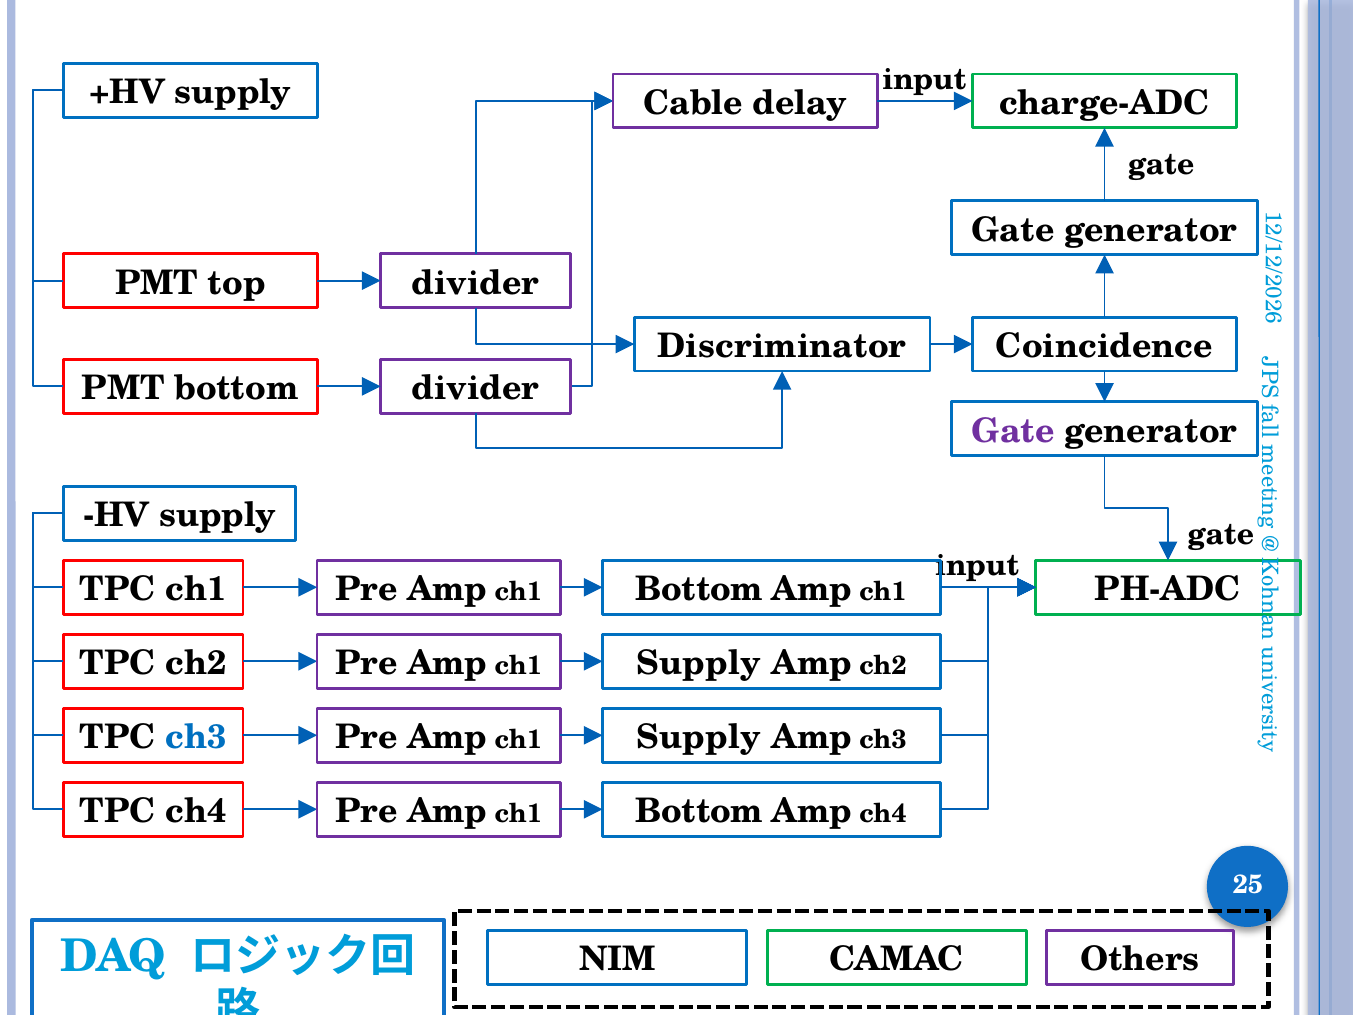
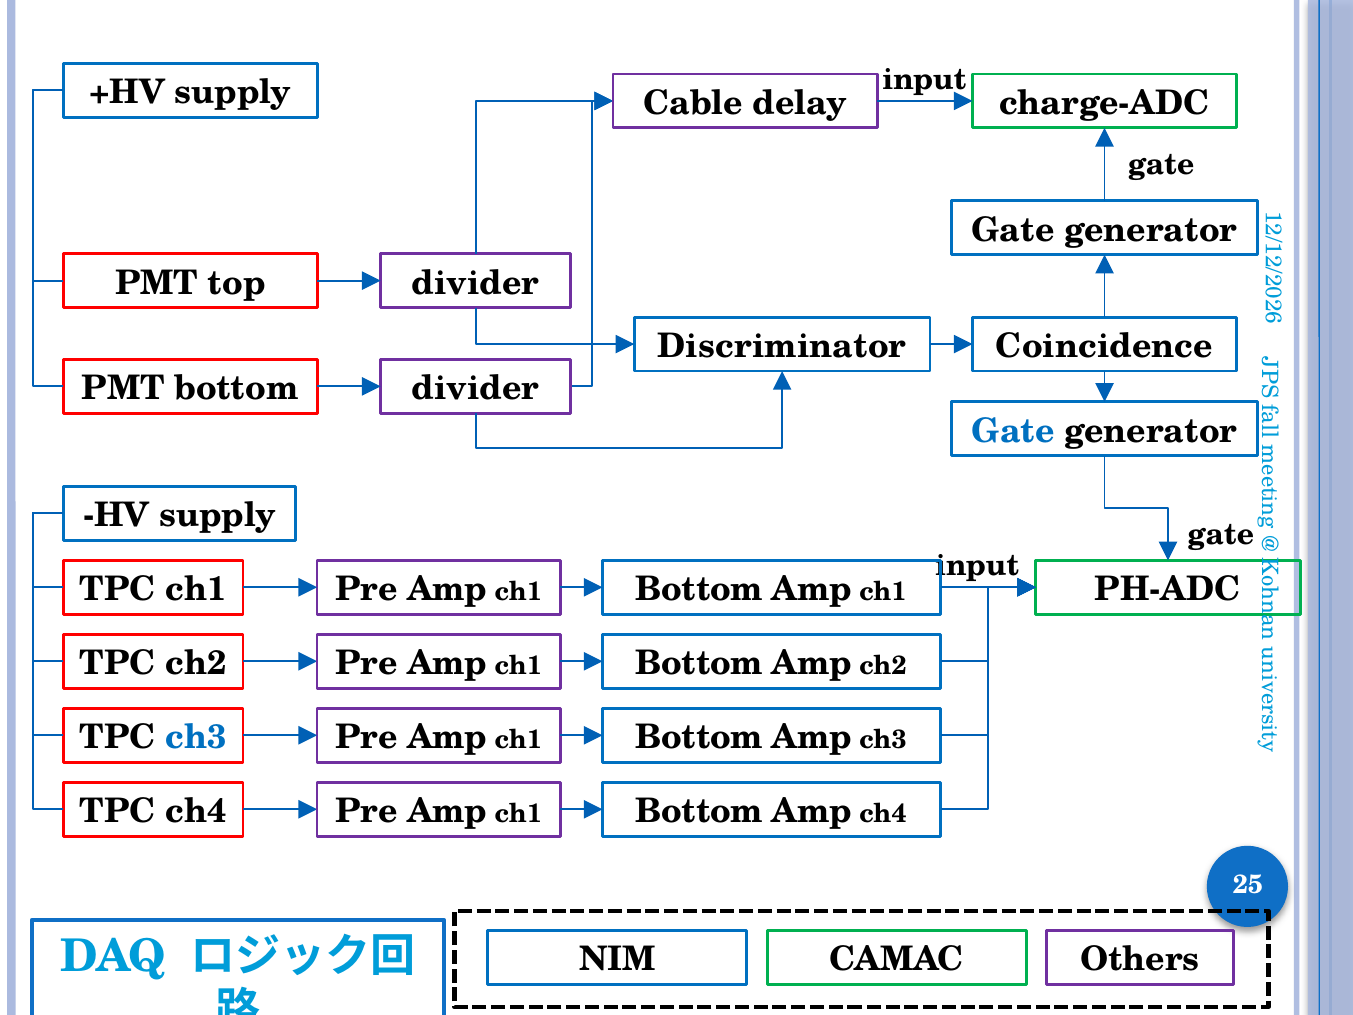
Gate at (1013, 431) colour: purple -> blue
Supply at (699, 663): Supply -> Bottom
Supply at (699, 737): Supply -> Bottom
